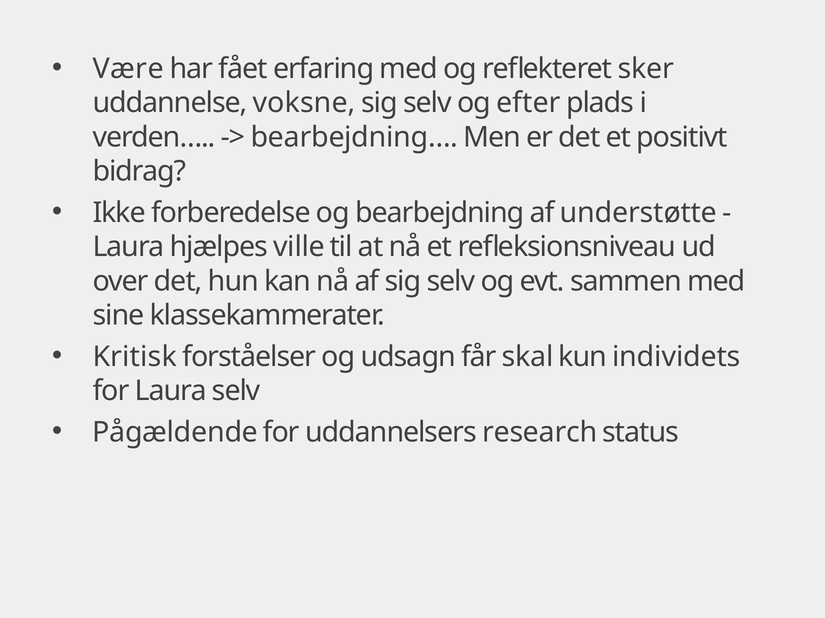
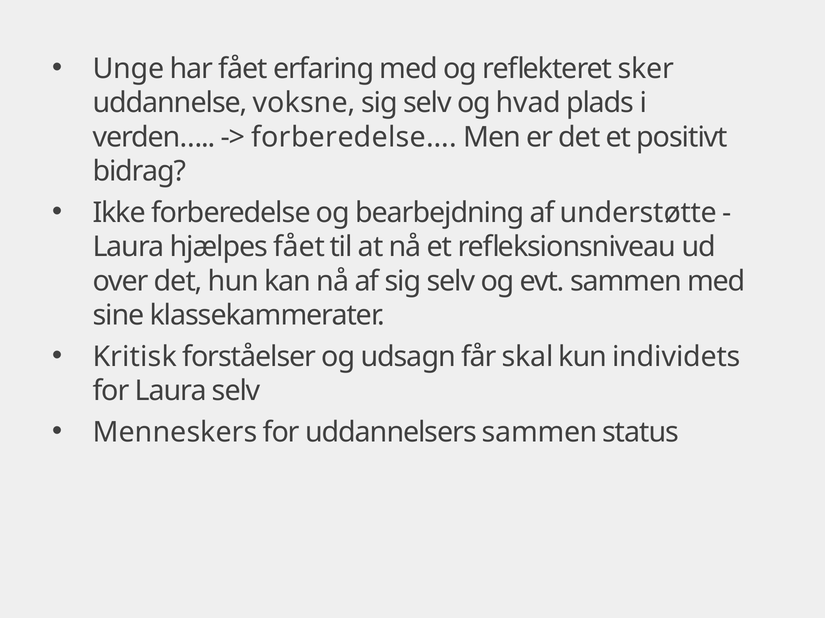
Være: Være -> Unge
efter: efter -> hvad
bearbejdning…: bearbejdning… -> forberedelse…
hjælpes ville: ville -> fået
Pågældende: Pågældende -> Menneskers
uddannelsers research: research -> sammen
